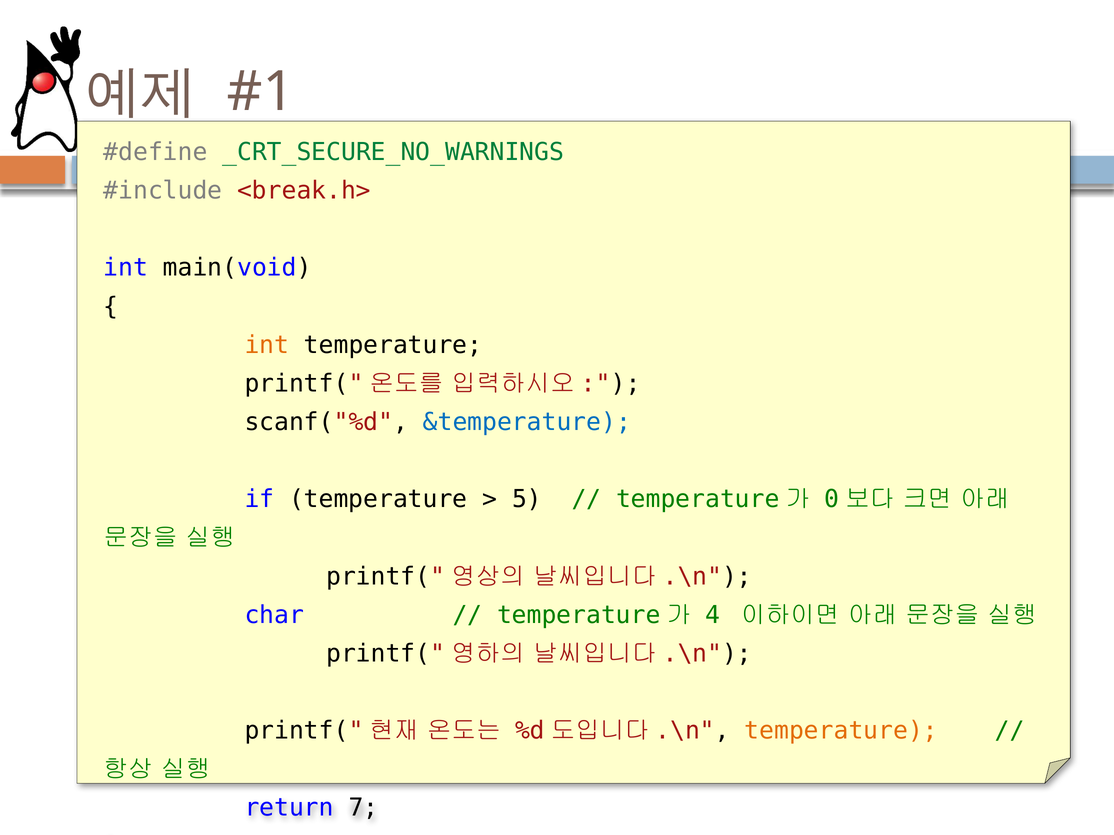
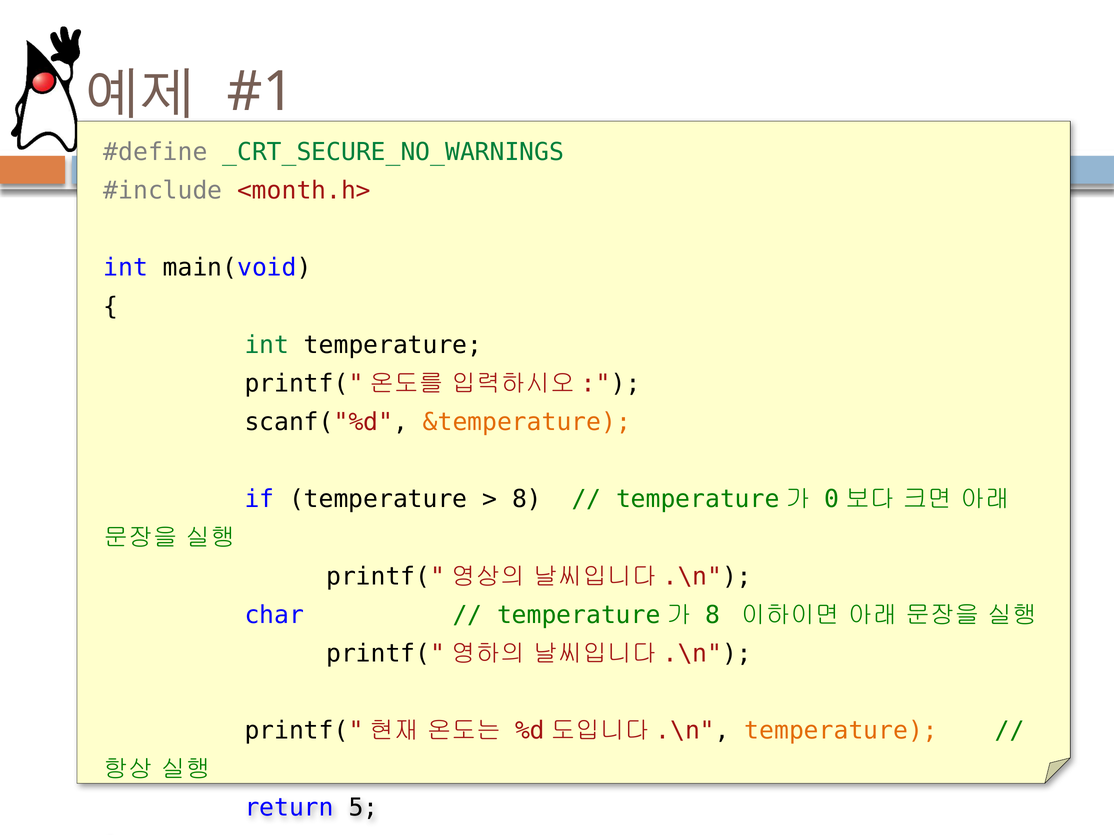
<break.h>: <break.h> -> <month.h>
int at (267, 345) colour: orange -> green
&temperature colour: blue -> orange
5 at (527, 500): 5 -> 8
4 at (713, 615): 4 -> 8
7: 7 -> 5
